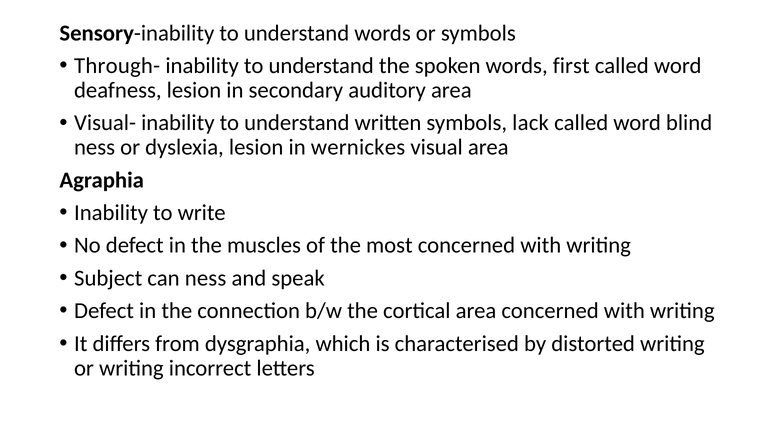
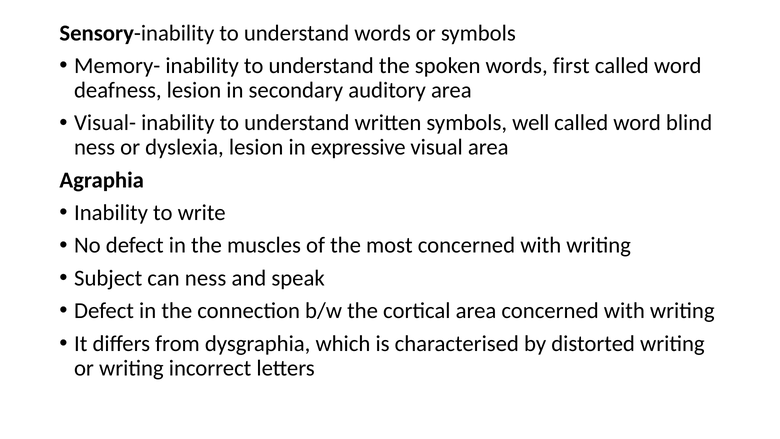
Through-: Through- -> Memory-
lack: lack -> well
wernickes: wernickes -> expressive
